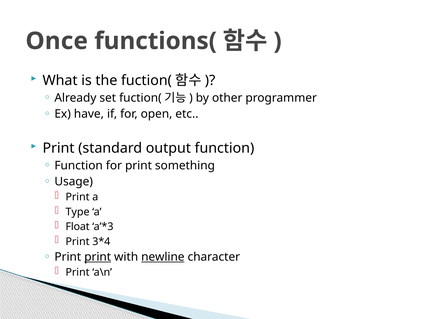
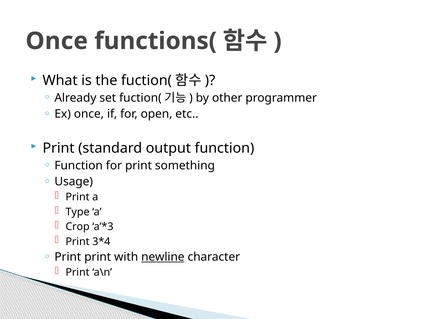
Ex have: have -> once
Float: Float -> Crop
print at (98, 257) underline: present -> none
